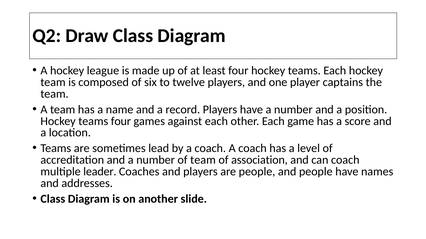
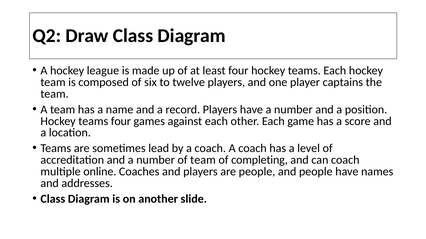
association: association -> completing
leader: leader -> online
